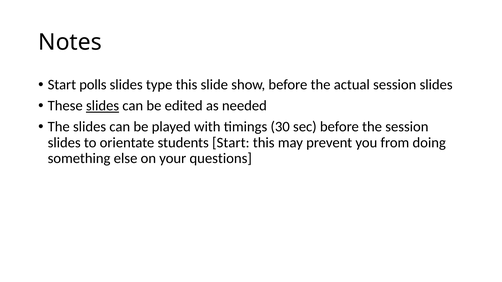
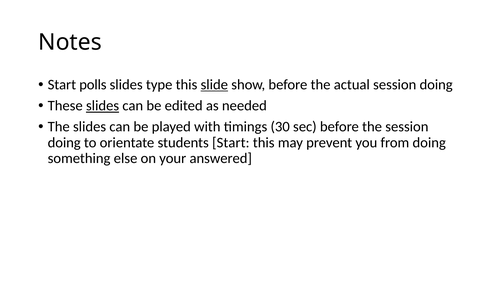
slide underline: none -> present
actual session slides: slides -> doing
slides at (64, 143): slides -> doing
questions: questions -> answered
